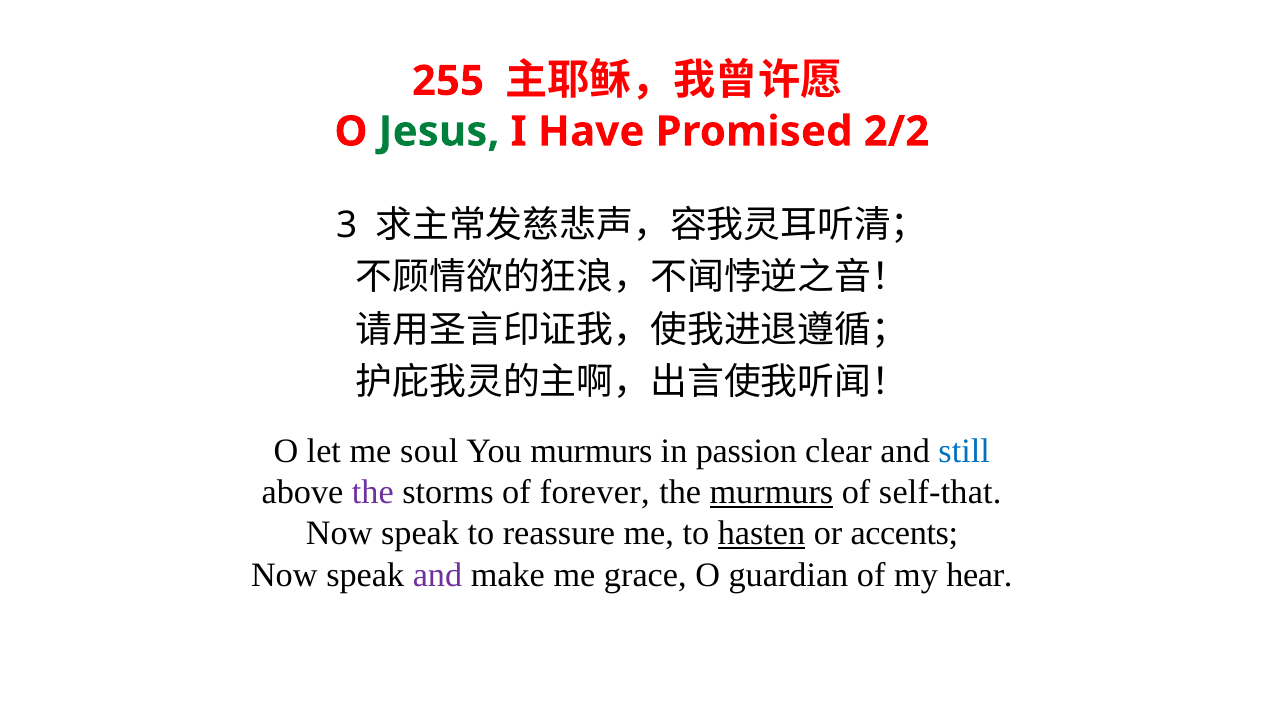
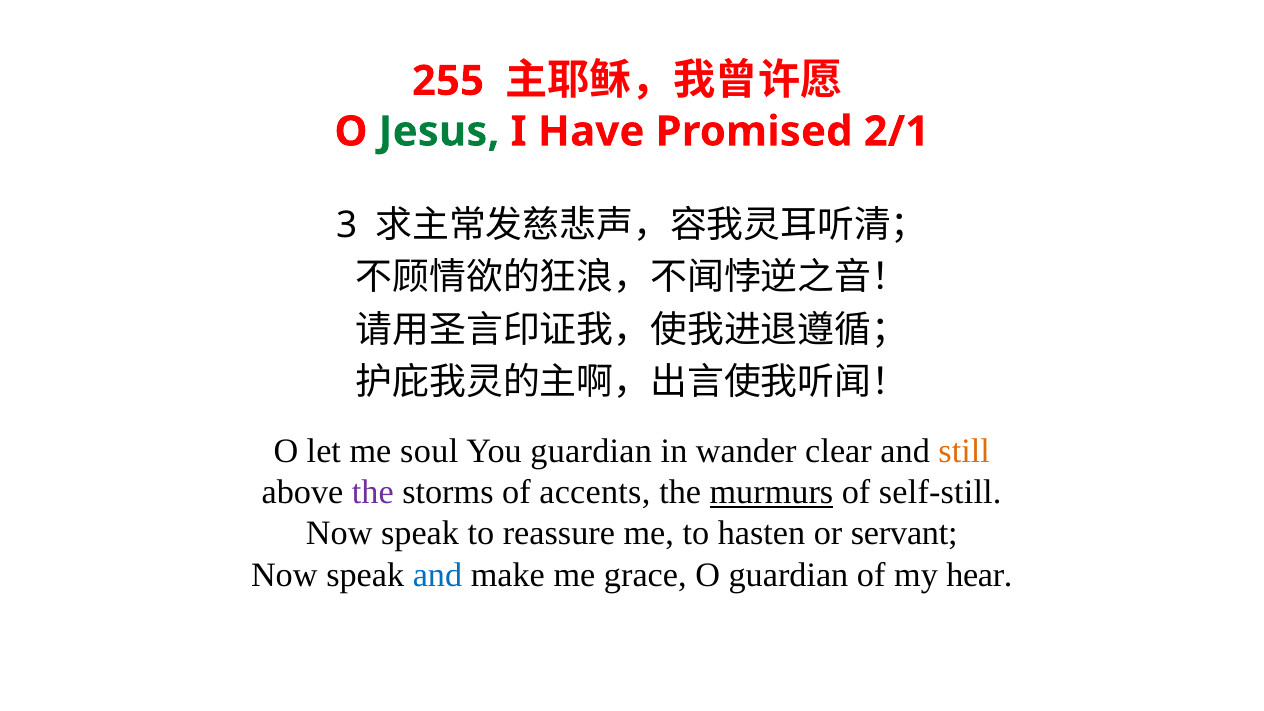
2/2: 2/2 -> 2/1
You murmurs: murmurs -> guardian
passion: passion -> wander
still colour: blue -> orange
forever: forever -> accents
self-that: self-that -> self-still
hasten underline: present -> none
accents: accents -> servant
and at (438, 575) colour: purple -> blue
